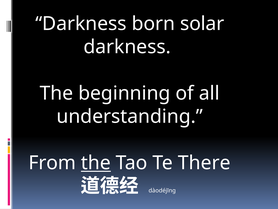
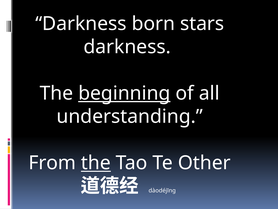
solar: solar -> stars
beginning underline: none -> present
There: There -> Other
